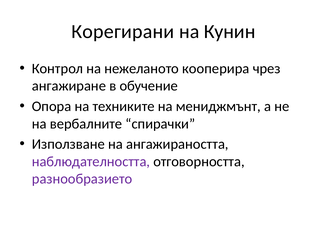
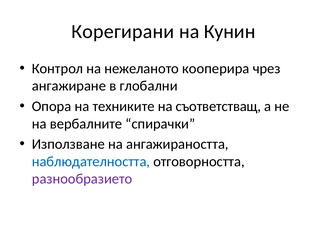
обучение: обучение -> глобални
мениджмънт: мениджмънт -> съответстващ
наблюдателността colour: purple -> blue
